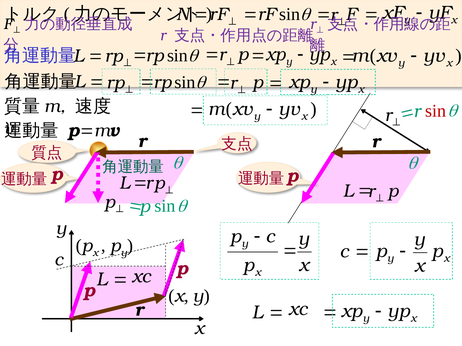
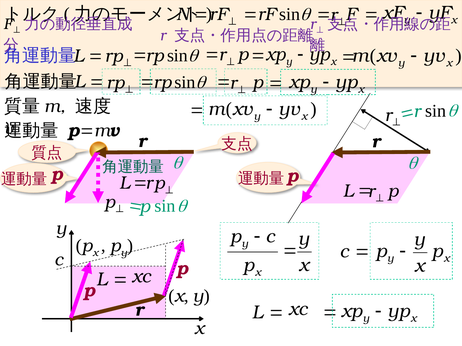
sin at (436, 111) colour: red -> black
